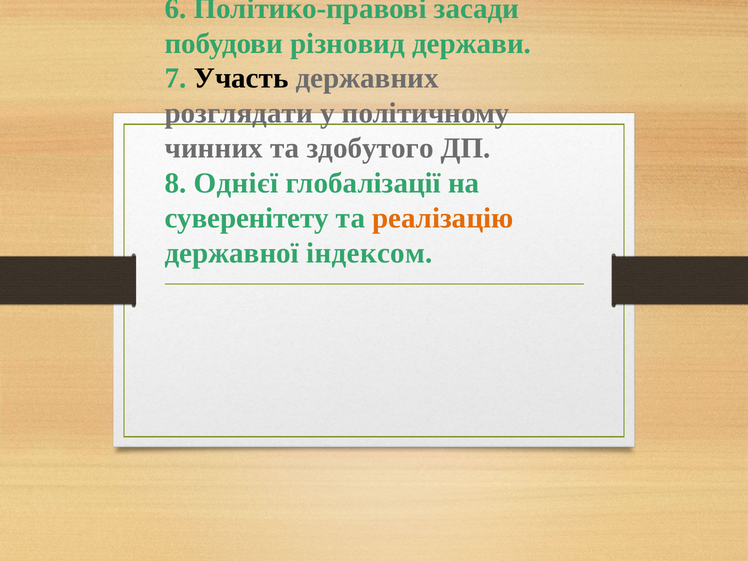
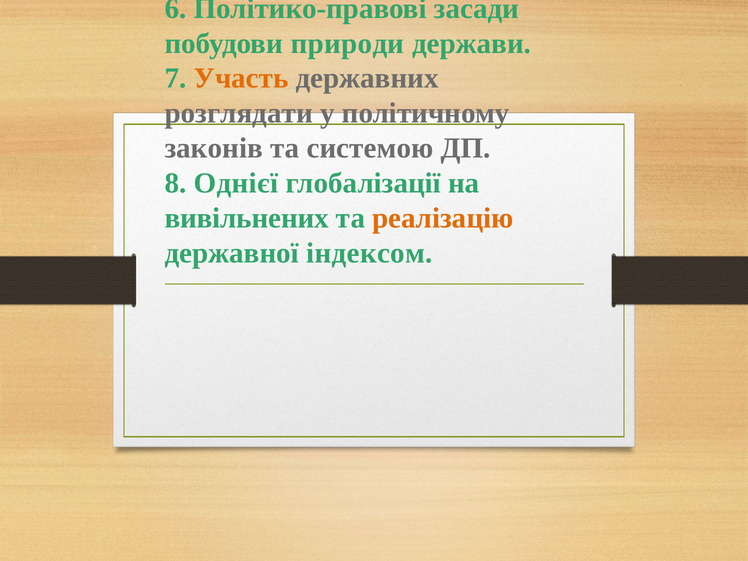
різновид: різновид -> природи
Участь colour: black -> orange
чинних: чинних -> законів
здобутого: здобутого -> системою
суверенітету: суверенітету -> вивільнених
